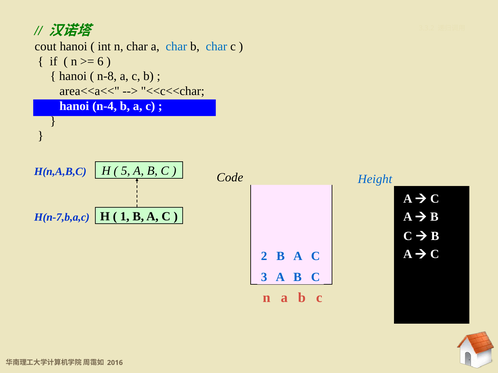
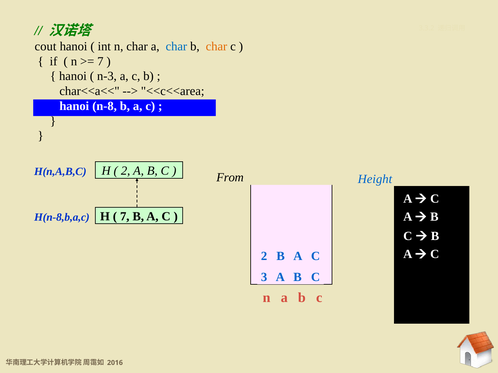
char at (217, 46) colour: blue -> orange
6 at (100, 61): 6 -> 7
n-8: n-8 -> n-3
area<<a<<: area<<a<< -> char<<a<<
<<c<<char: <<c<<char -> <<c<<area
n-4: n-4 -> n-8
5 at (126, 171): 5 -> 2
Code: Code -> From
1 at (125, 217): 1 -> 7
H(n-7,b,a,c: H(n-7,b,a,c -> H(n-8,b,a,c
